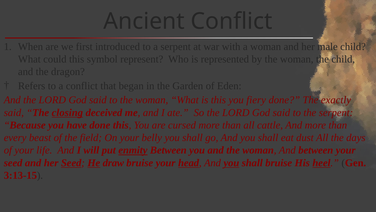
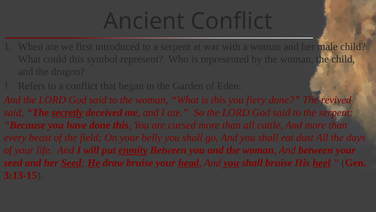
exactly: exactly -> revived
closing: closing -> secretly
